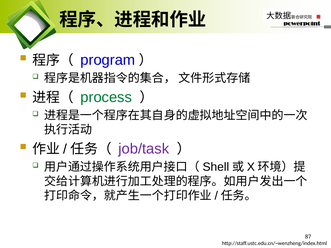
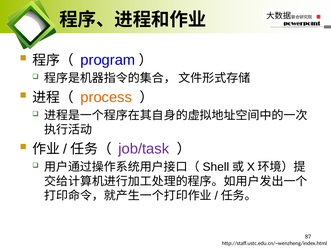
process colour: green -> orange
